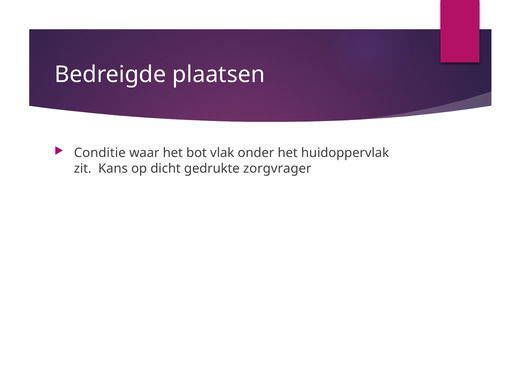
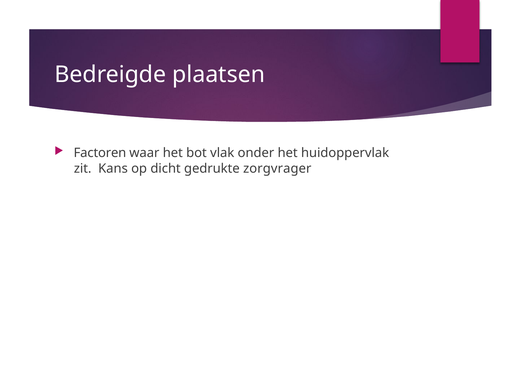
Conditie: Conditie -> Factoren
